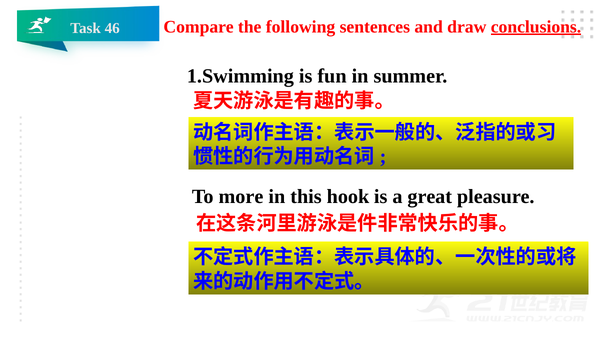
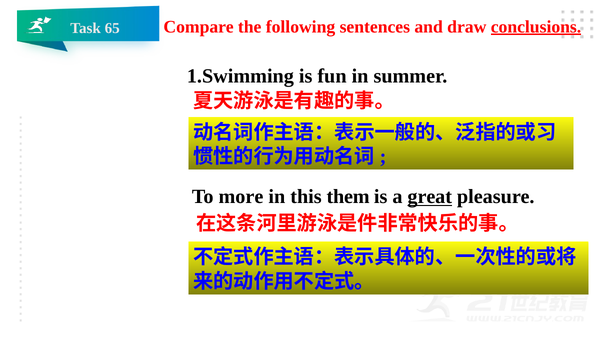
46: 46 -> 65
hook: hook -> them
great underline: none -> present
